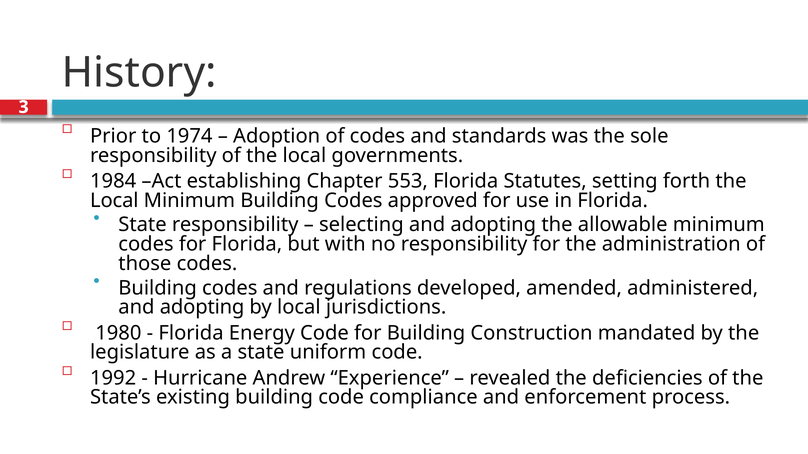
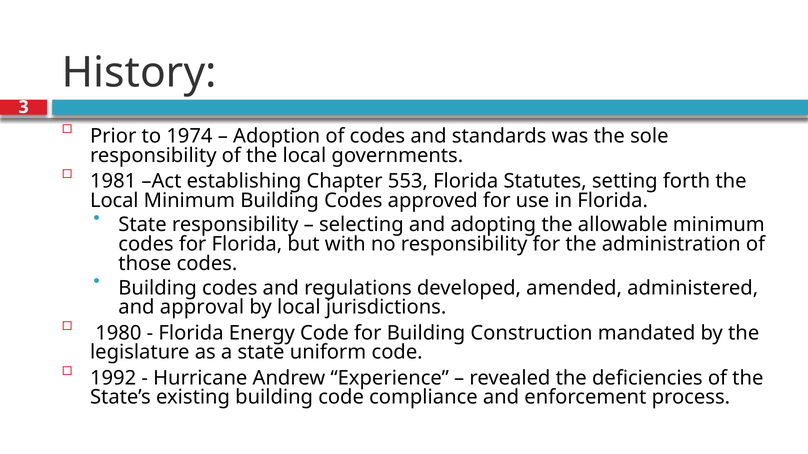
1984: 1984 -> 1981
adopting at (202, 308): adopting -> approval
